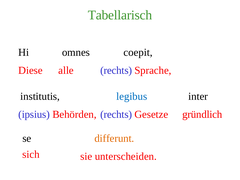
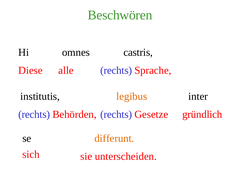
Tabellarisch: Tabellarisch -> Beschwören
coepit: coepit -> castris
legibus colour: blue -> orange
ipsius at (34, 114): ipsius -> rechts
